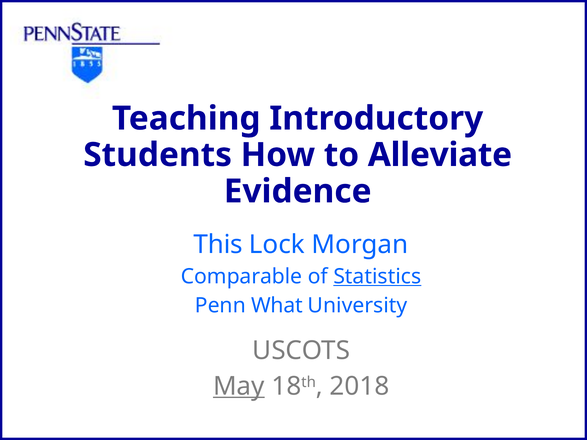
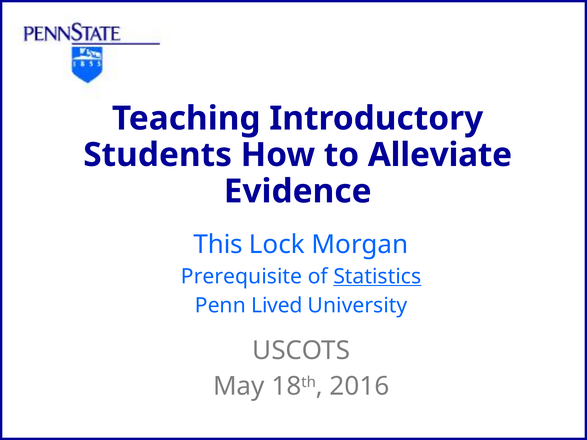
Comparable: Comparable -> Prerequisite
What: What -> Lived
May underline: present -> none
2018: 2018 -> 2016
